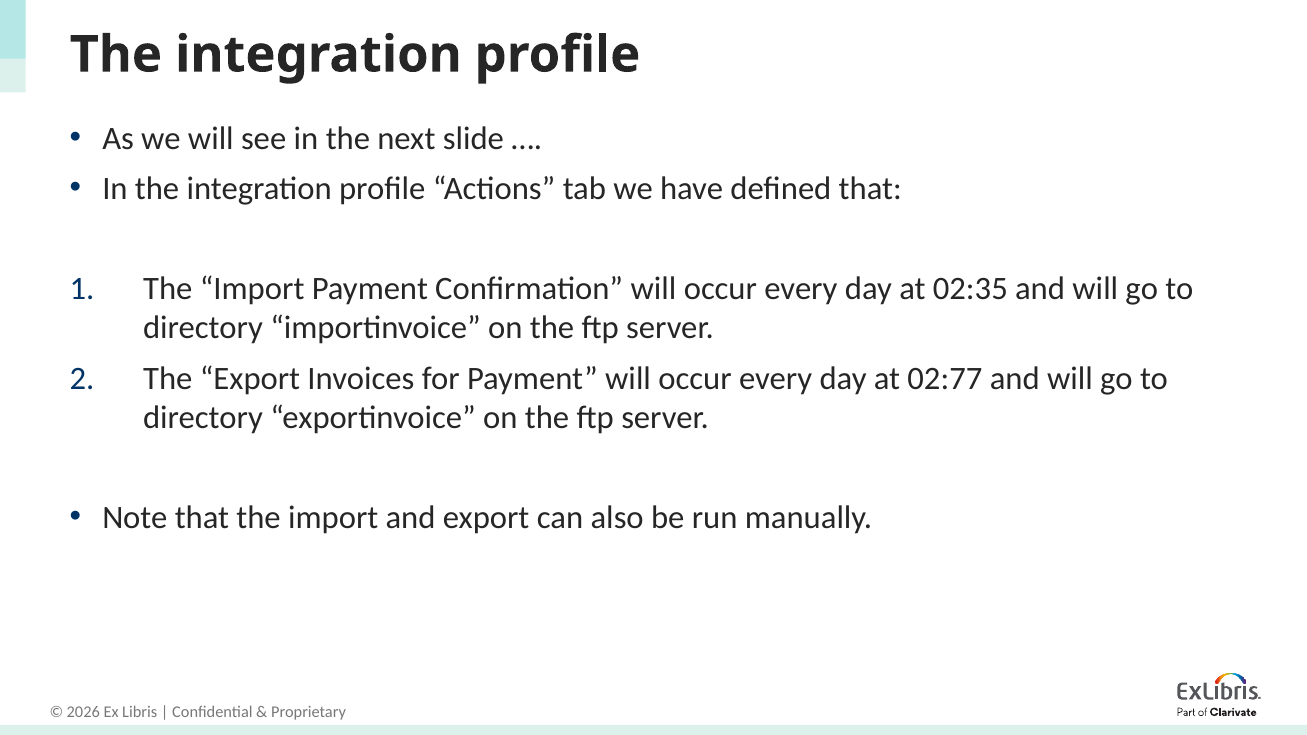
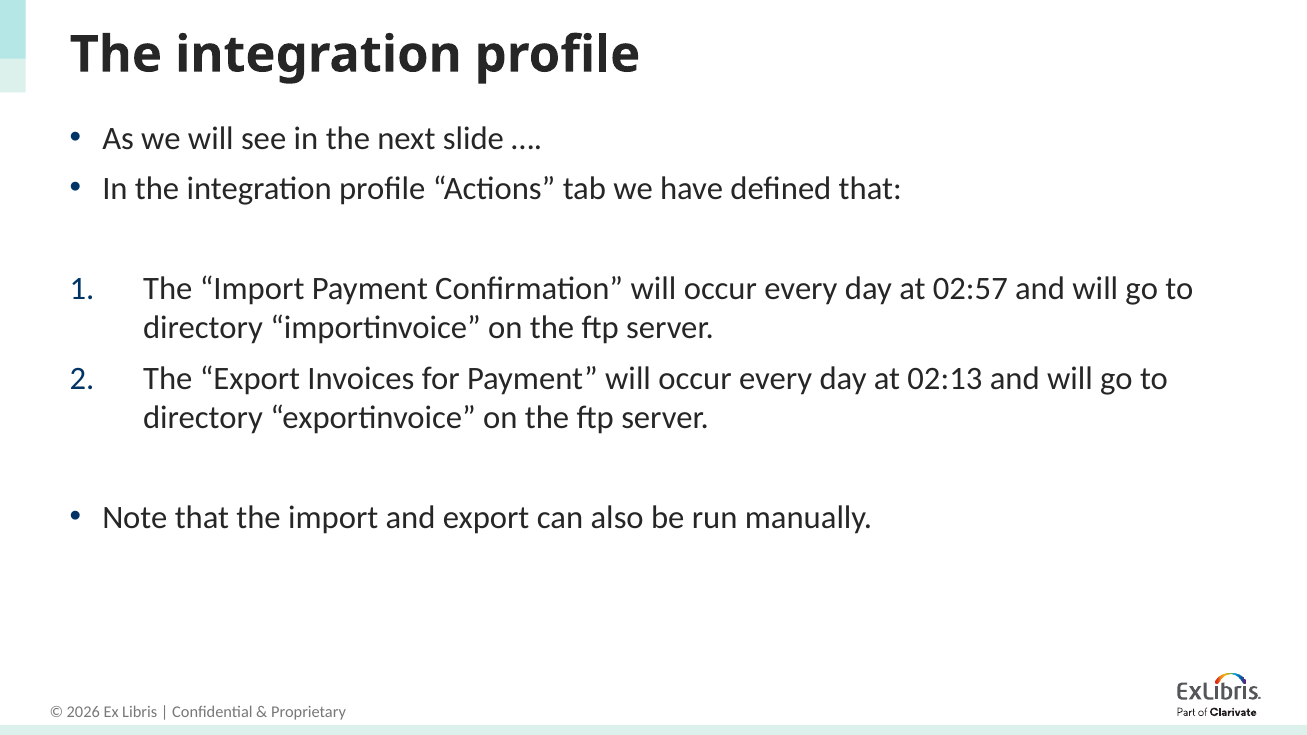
02:35: 02:35 -> 02:57
02:77: 02:77 -> 02:13
